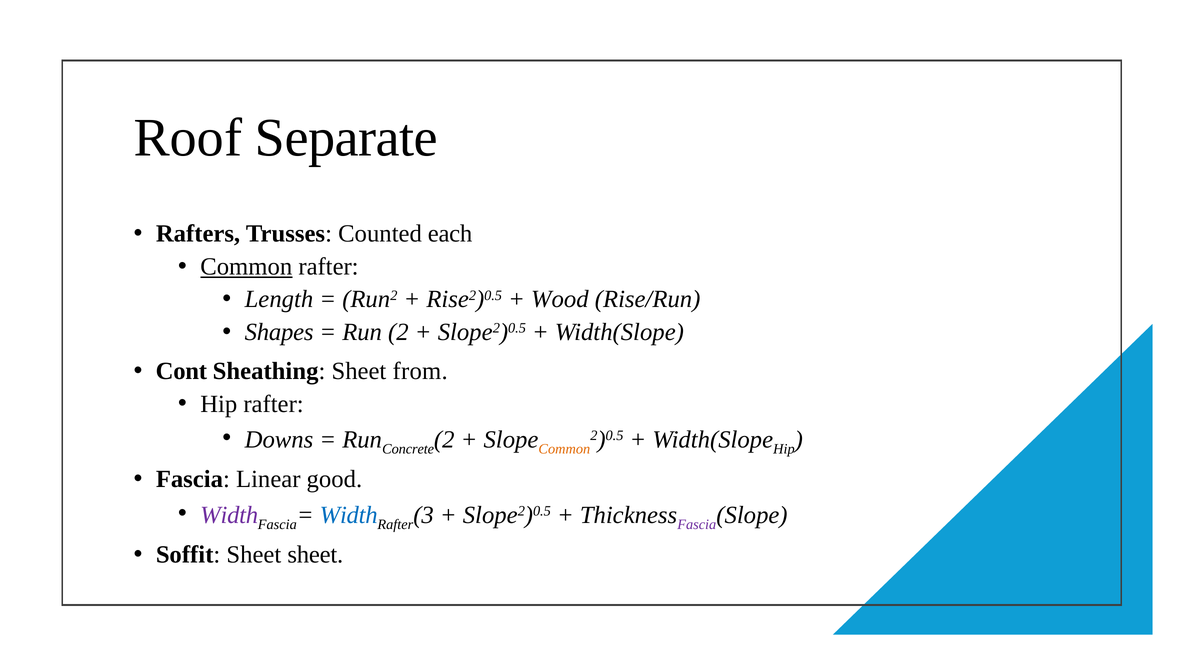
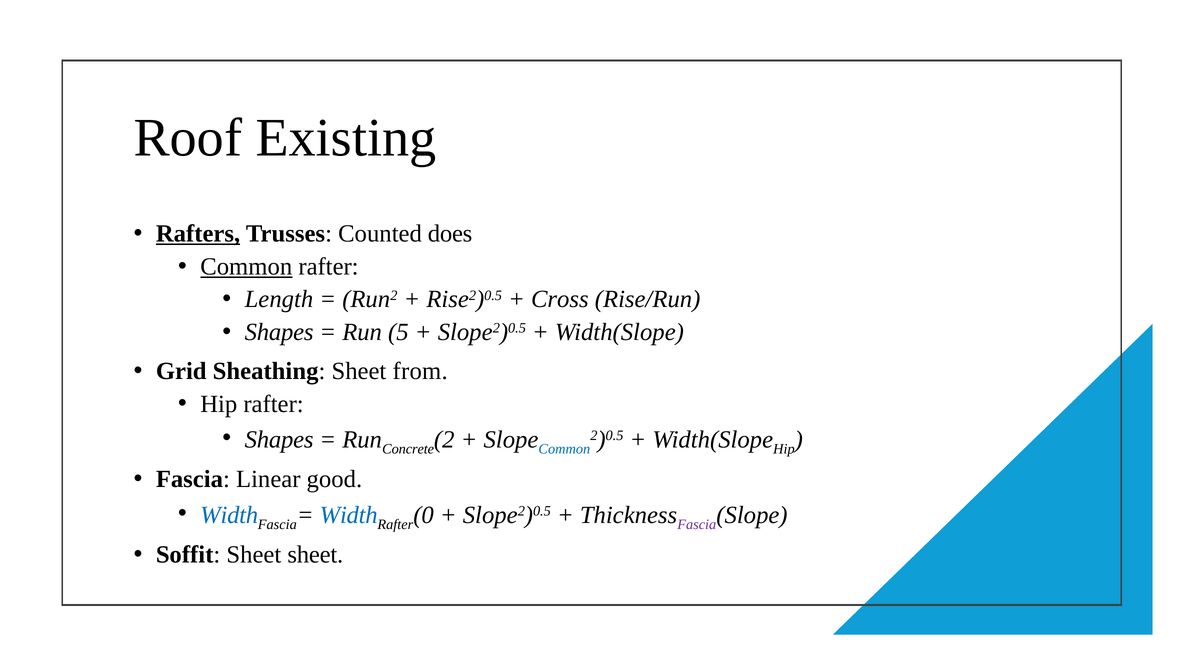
Separate: Separate -> Existing
Rafters underline: none -> present
each: each -> does
Wood: Wood -> Cross
Run 2: 2 -> 5
Cont: Cont -> Grid
Downs at (279, 440): Downs -> Shapes
Common at (564, 449) colour: orange -> blue
Width at (229, 515) colour: purple -> blue
3: 3 -> 0
